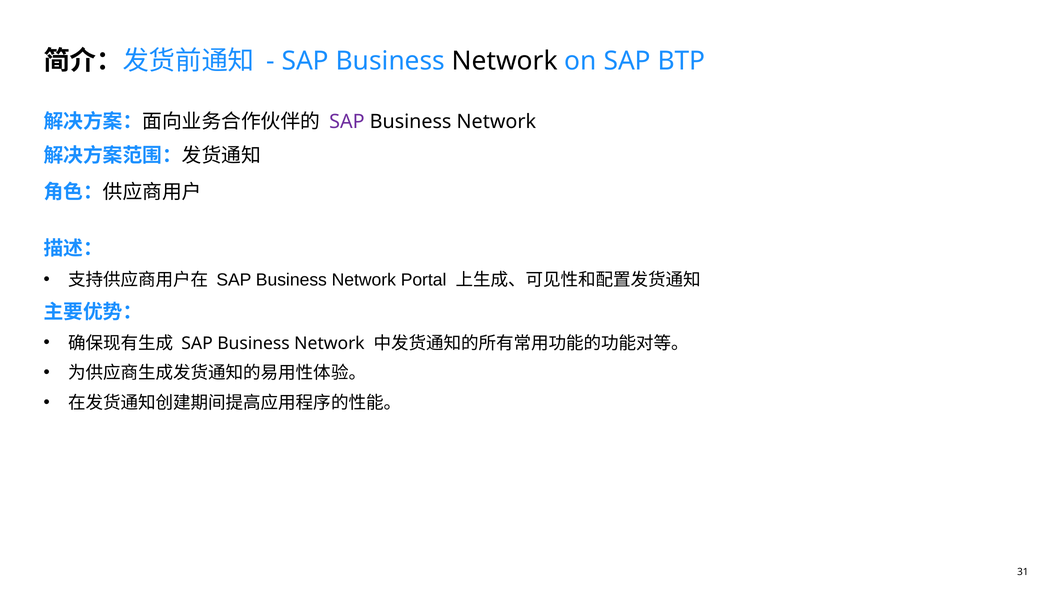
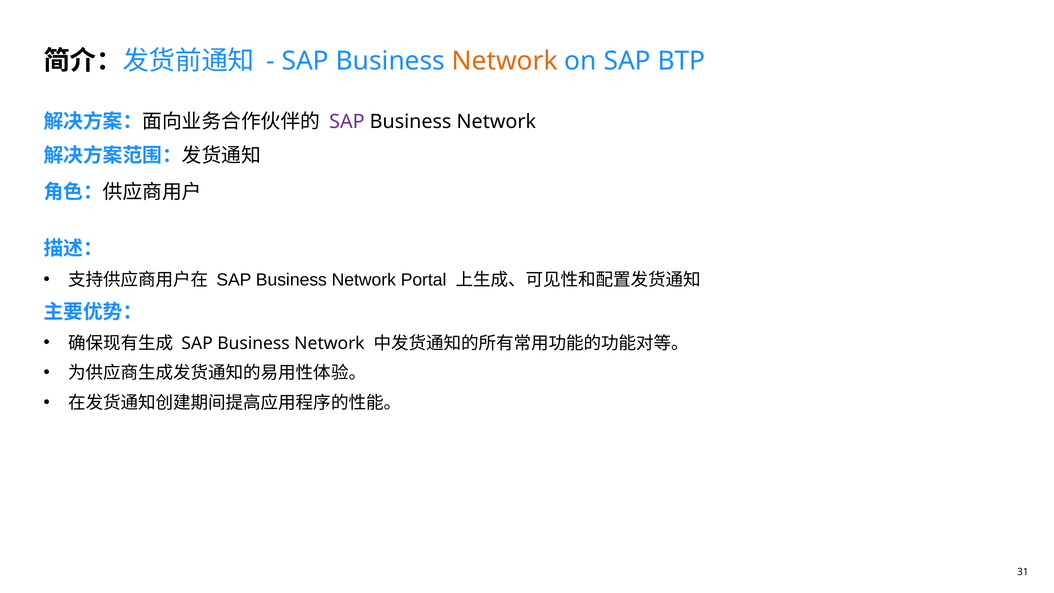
Network at (505, 61) colour: black -> orange
